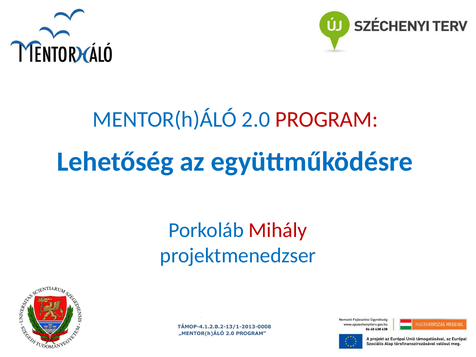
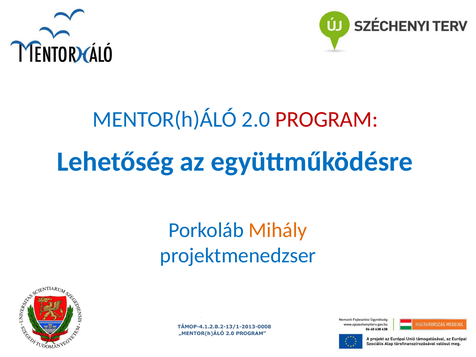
Mihály colour: red -> orange
